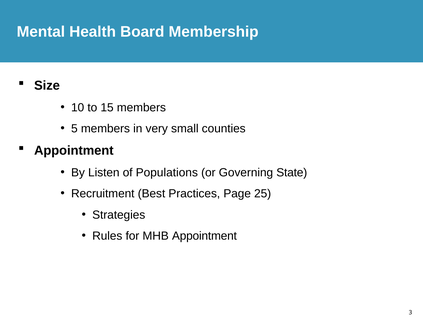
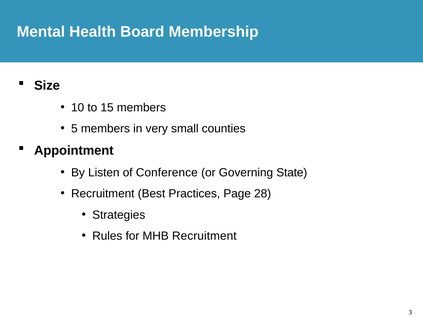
Populations: Populations -> Conference
25: 25 -> 28
MHB Appointment: Appointment -> Recruitment
